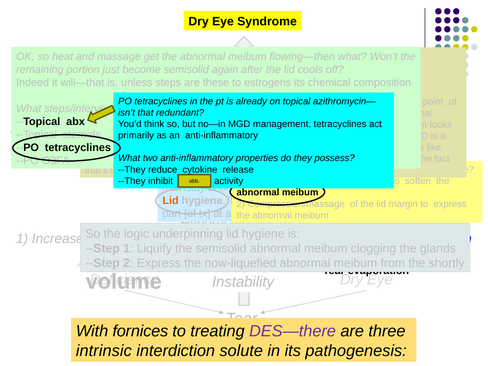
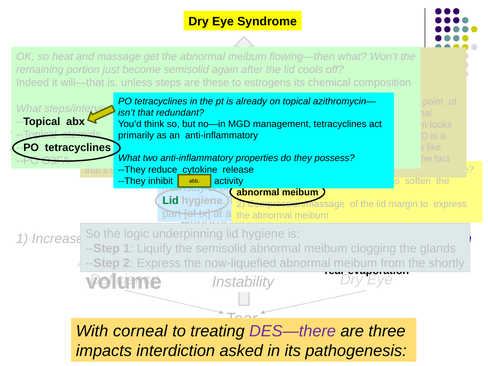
Lid at (171, 201) colour: orange -> green
fornices: fornices -> corneal
intrinsic: intrinsic -> impacts
solute: solute -> asked
